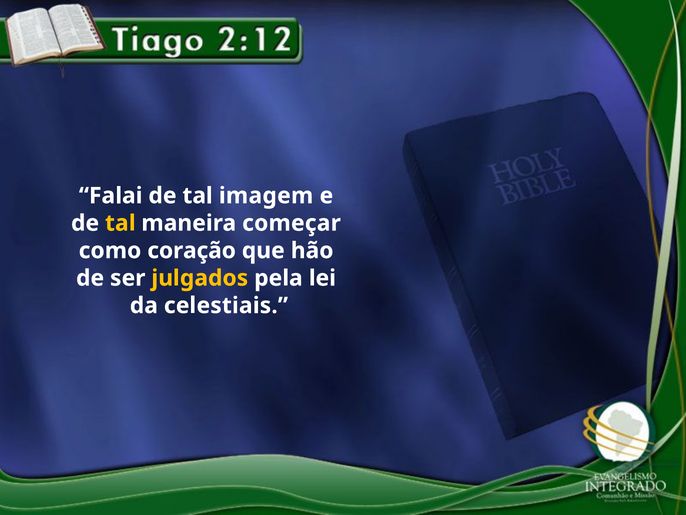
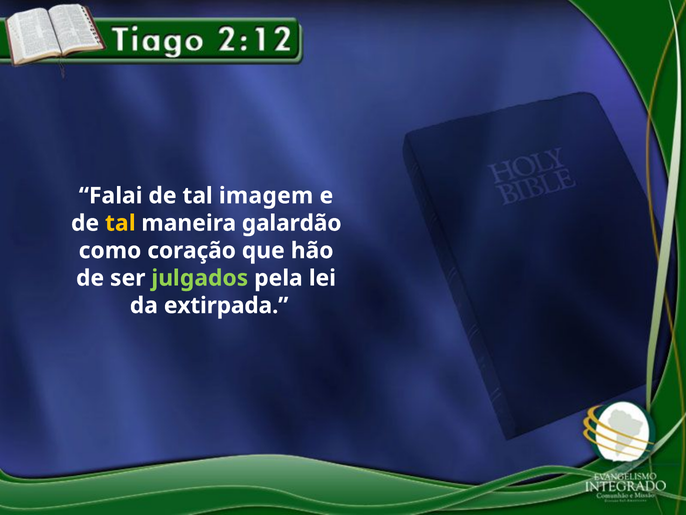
começar: começar -> galardão
julgados colour: yellow -> light green
celestiais: celestiais -> extirpada
